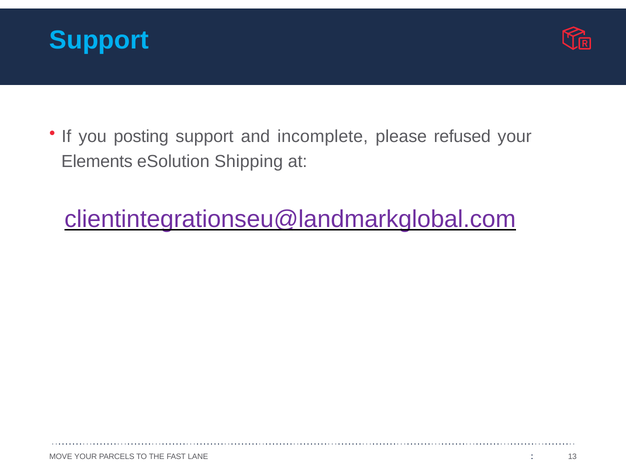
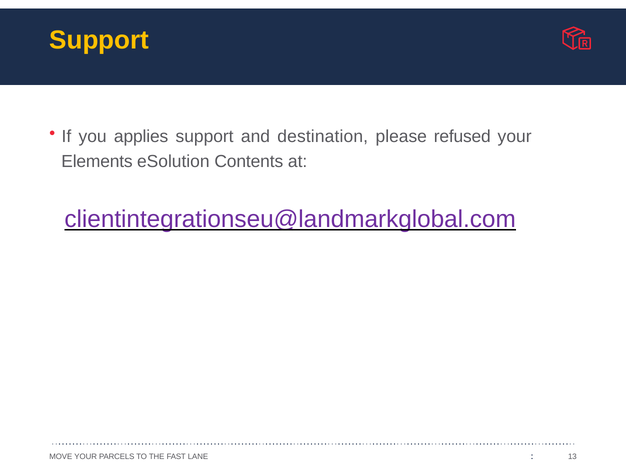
Support at (99, 40) colour: light blue -> yellow
posting: posting -> applies
incomplete: incomplete -> destination
Shipping: Shipping -> Contents
